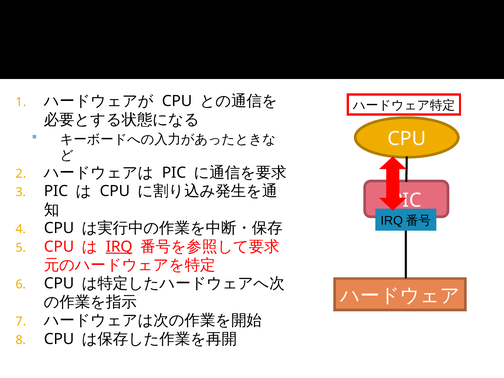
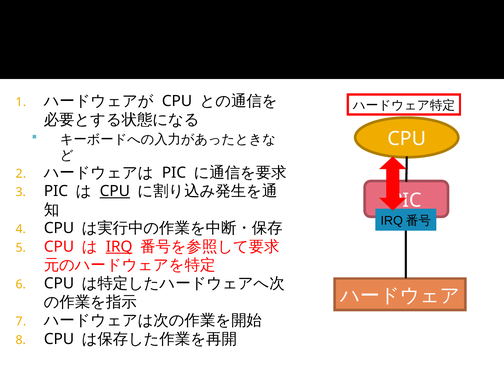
CPU at (115, 191) underline: none -> present
